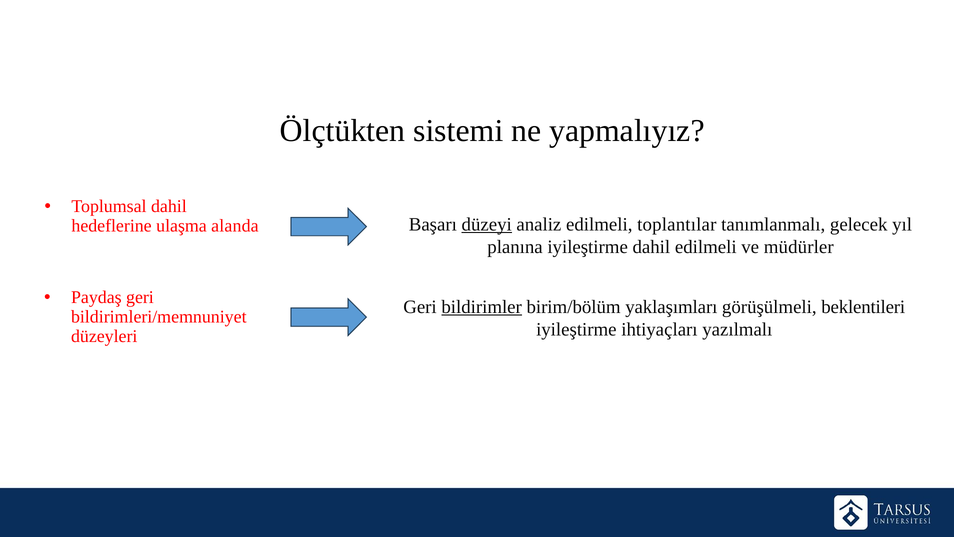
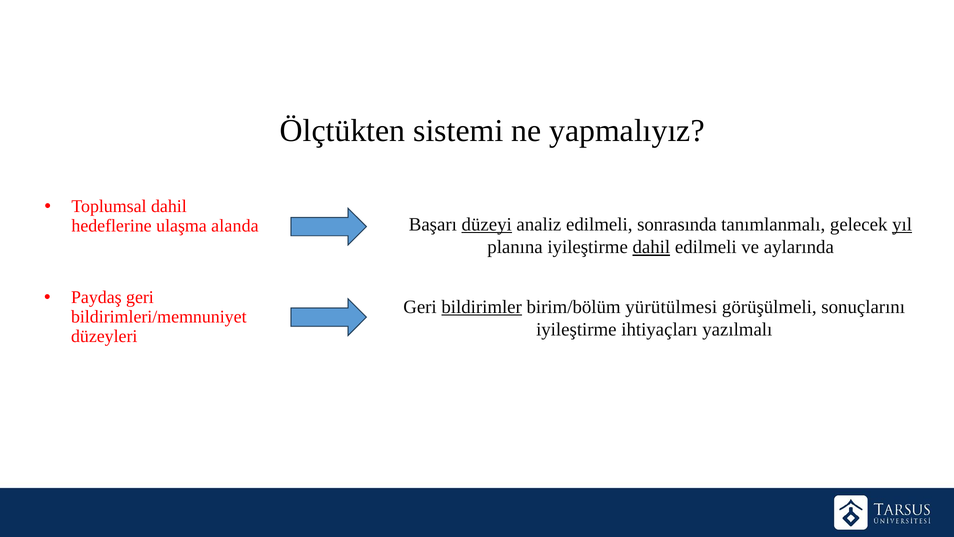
toplantılar: toplantılar -> sonrasında
yıl underline: none -> present
dahil at (651, 247) underline: none -> present
müdürler: müdürler -> aylarında
yaklaşımları: yaklaşımları -> yürütülmesi
beklentileri: beklentileri -> sonuçlarını
